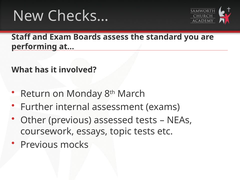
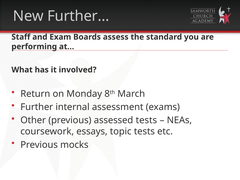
Checks…: Checks… -> Further…
